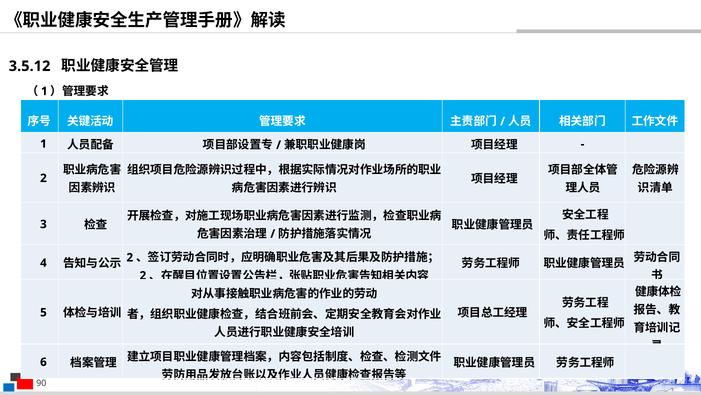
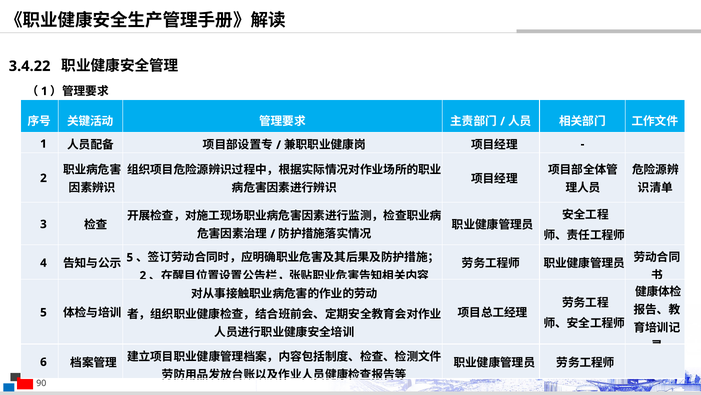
3.5.12: 3.5.12 -> 3.4.22
2 at (130, 257): 2 -> 5
